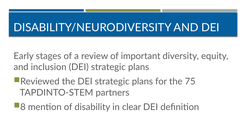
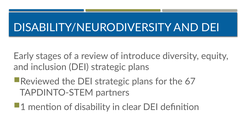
important: important -> introduce
75: 75 -> 67
8: 8 -> 1
